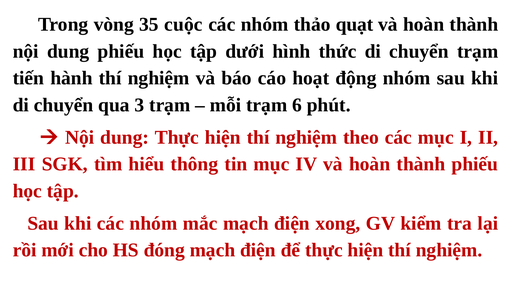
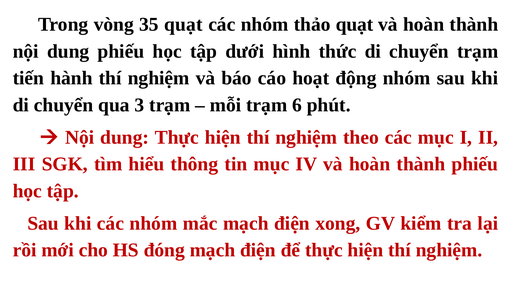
35 cuộc: cuộc -> quạt
